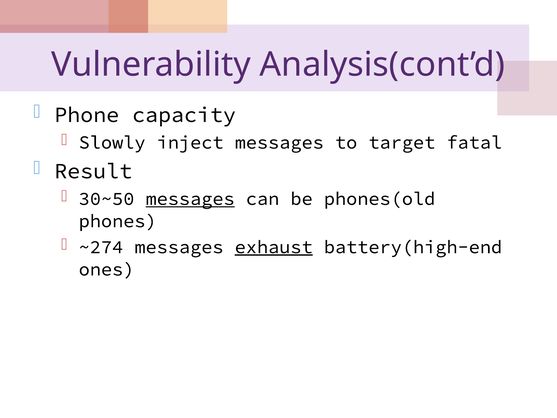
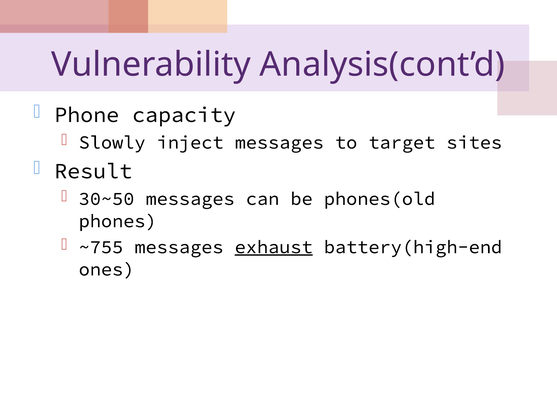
fatal: fatal -> sites
messages at (190, 199) underline: present -> none
~274: ~274 -> ~755
